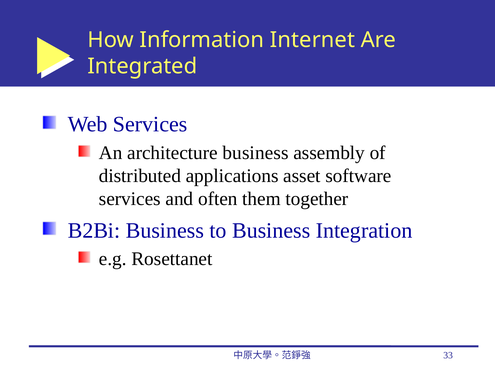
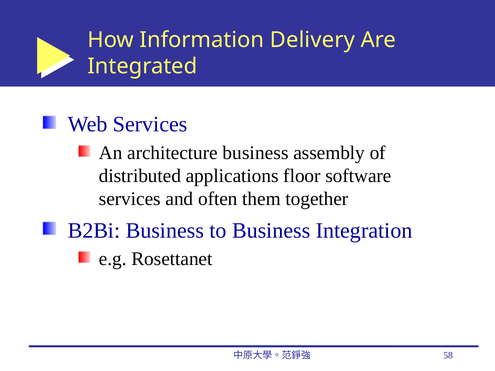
Internet: Internet -> Delivery
asset: asset -> floor
33: 33 -> 58
